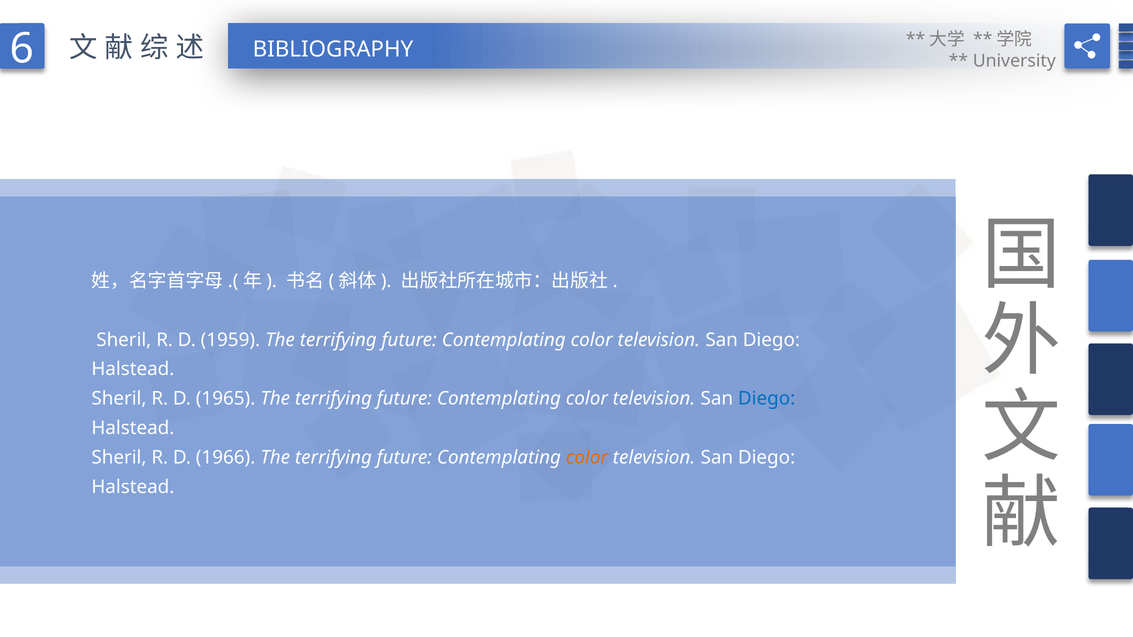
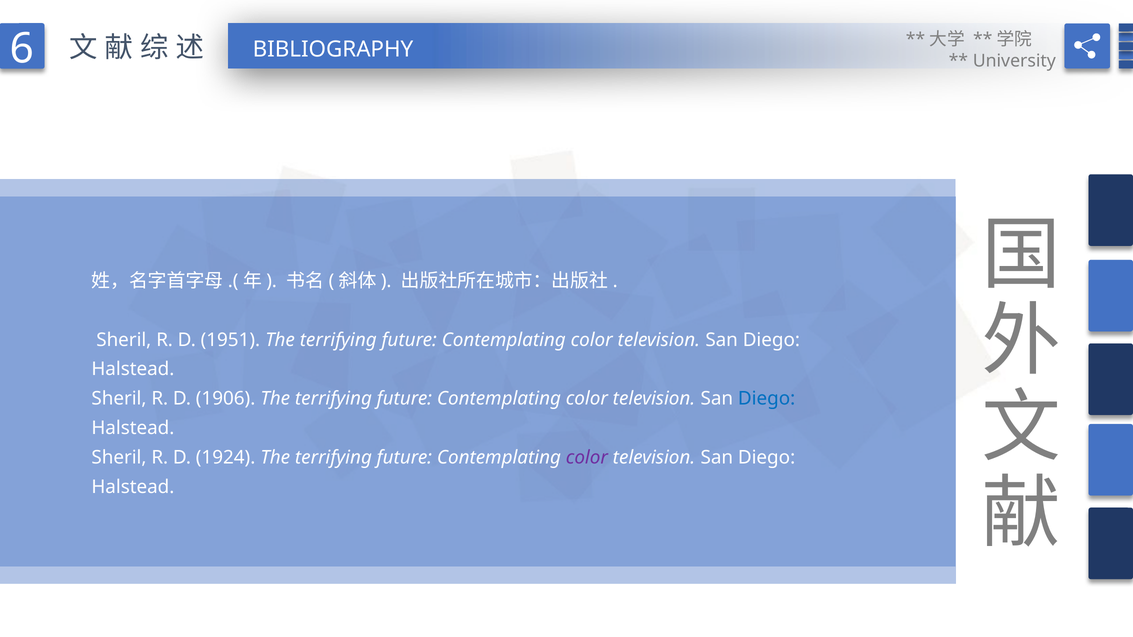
1959: 1959 -> 1951
1965: 1965 -> 1906
1966: 1966 -> 1924
color at (587, 458) colour: orange -> purple
